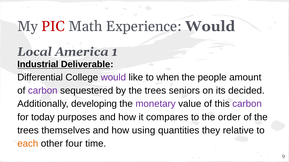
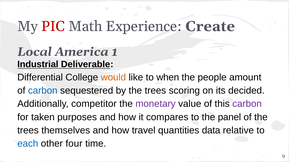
Experience Would: Would -> Create
would at (113, 78) colour: purple -> orange
carbon at (43, 91) colour: purple -> blue
seniors: seniors -> scoring
developing: developing -> competitor
today: today -> taken
order: order -> panel
using: using -> travel
they: they -> data
each colour: orange -> blue
